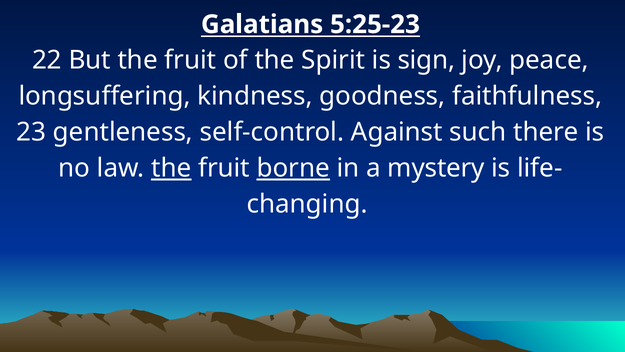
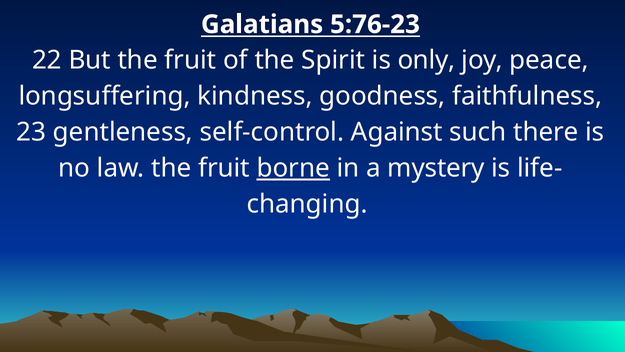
5:25-23: 5:25-23 -> 5:76-23
sign: sign -> only
the at (171, 168) underline: present -> none
